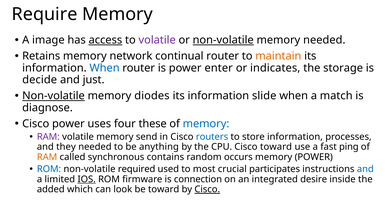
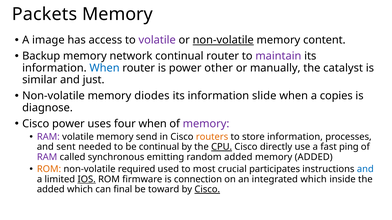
Require: Require -> Packets
access underline: present -> none
memory needed: needed -> content
Retains: Retains -> Backup
maintain colour: orange -> purple
enter: enter -> other
indicates: indicates -> manually
storage: storage -> catalyst
decide: decide -> similar
Non-volatile at (53, 96) underline: present -> none
match: match -> copies
four these: these -> when
memory at (206, 124) colour: blue -> purple
routers colour: blue -> orange
they: they -> sent
be anything: anything -> continual
CPU underline: none -> present
Cisco toward: toward -> directly
RAM at (47, 157) colour: orange -> purple
contains: contains -> emitting
random occurs: occurs -> added
memory POWER: POWER -> ADDED
ROM at (49, 169) colour: blue -> orange
integrated desire: desire -> which
look: look -> final
